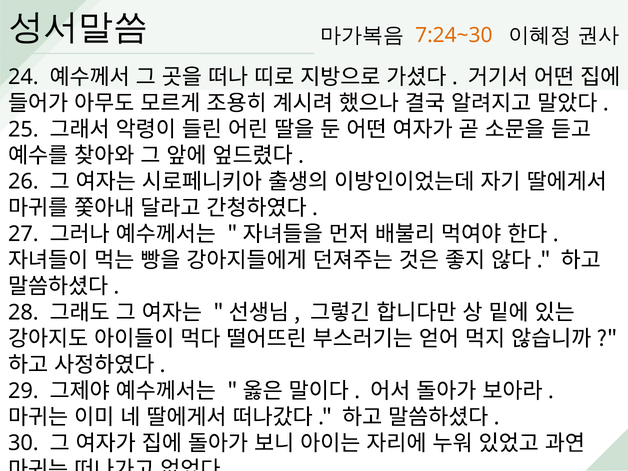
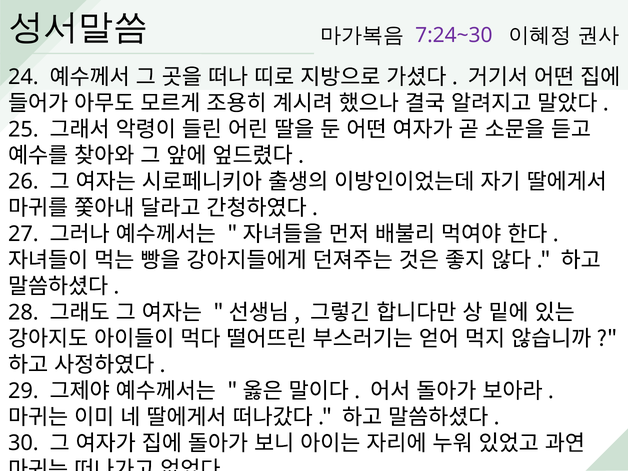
7:24~30 colour: orange -> purple
